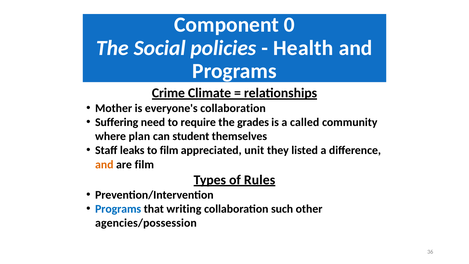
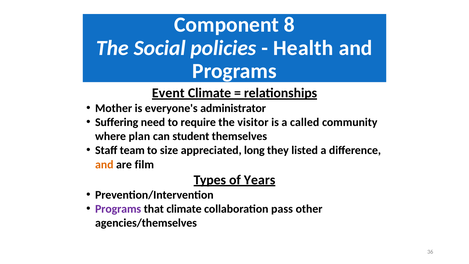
0: 0 -> 8
Crime: Crime -> Event
everyone's collaboration: collaboration -> administrator
grades: grades -> visitor
leaks: leaks -> team
to film: film -> size
unit: unit -> long
Rules: Rules -> Years
Programs at (118, 209) colour: blue -> purple
that writing: writing -> climate
such: such -> pass
agencies/possession: agencies/possession -> agencies/themselves
